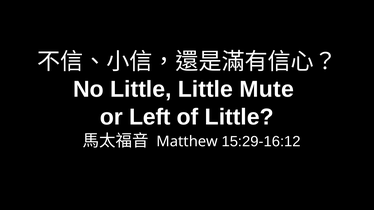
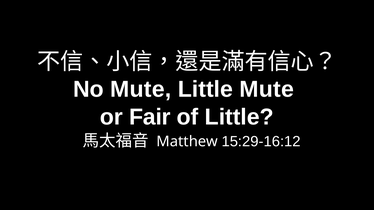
No Little: Little -> Mute
Left: Left -> Fair
